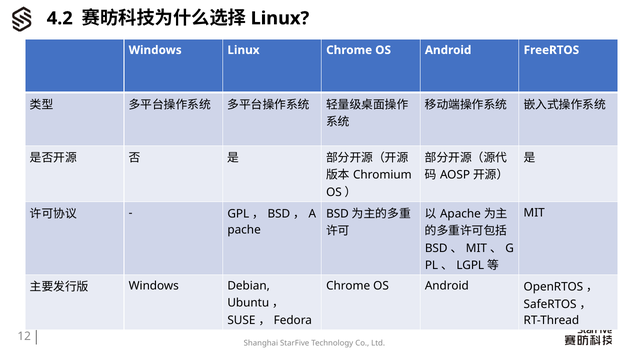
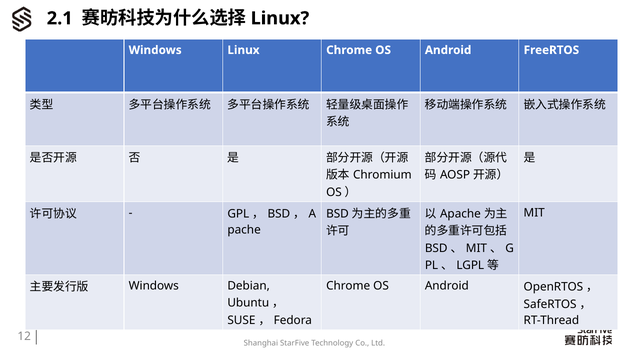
4.2: 4.2 -> 2.1
